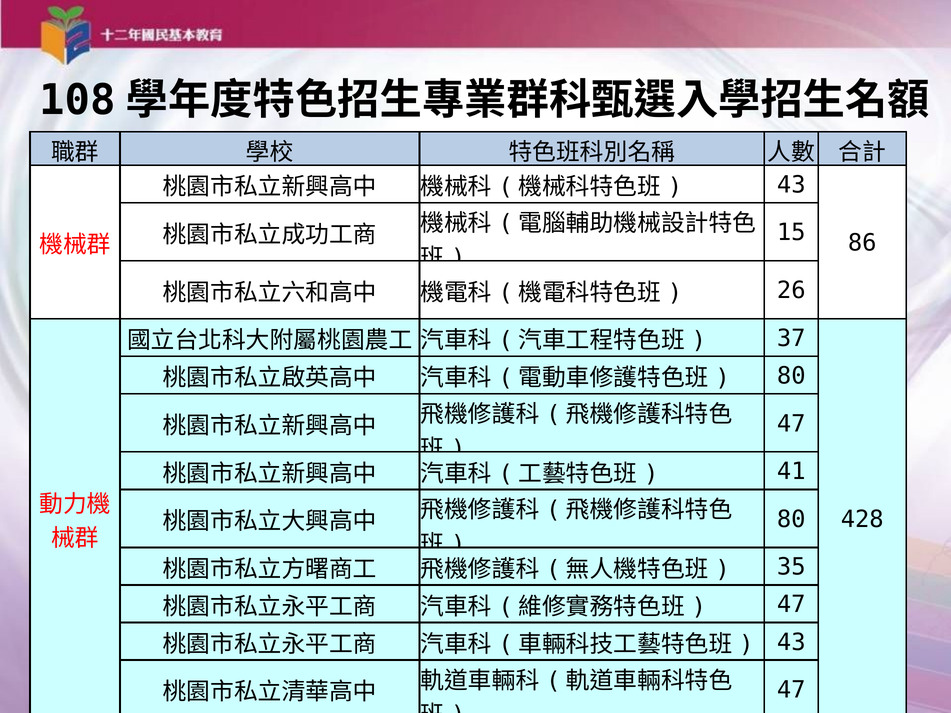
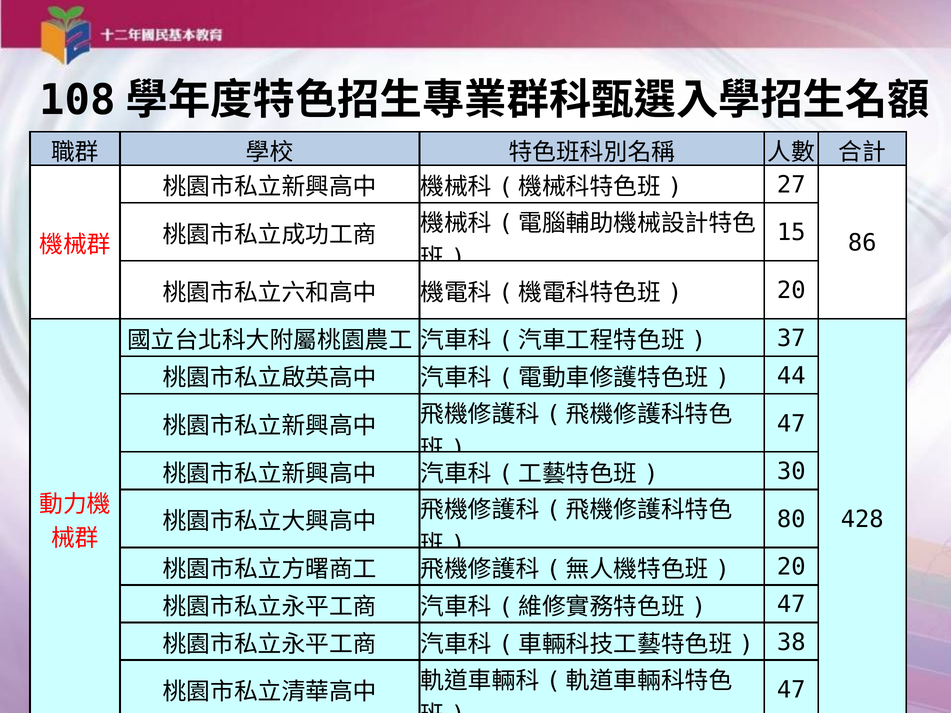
43 at (791, 185): 43 -> 27
26 at (791, 291): 26 -> 20
80 at (791, 376): 80 -> 44
41: 41 -> 30
35 at (791, 567): 35 -> 20
43 at (791, 642): 43 -> 38
